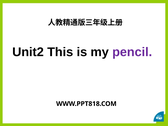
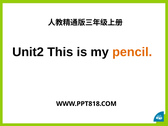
pencil colour: purple -> orange
